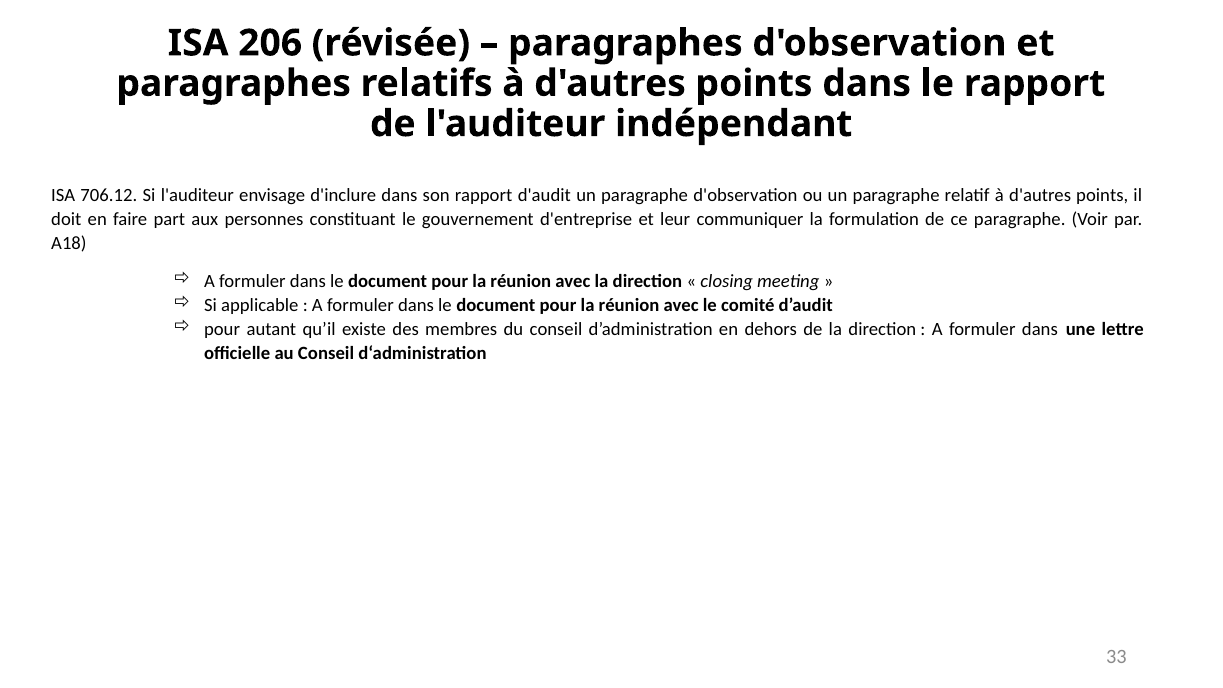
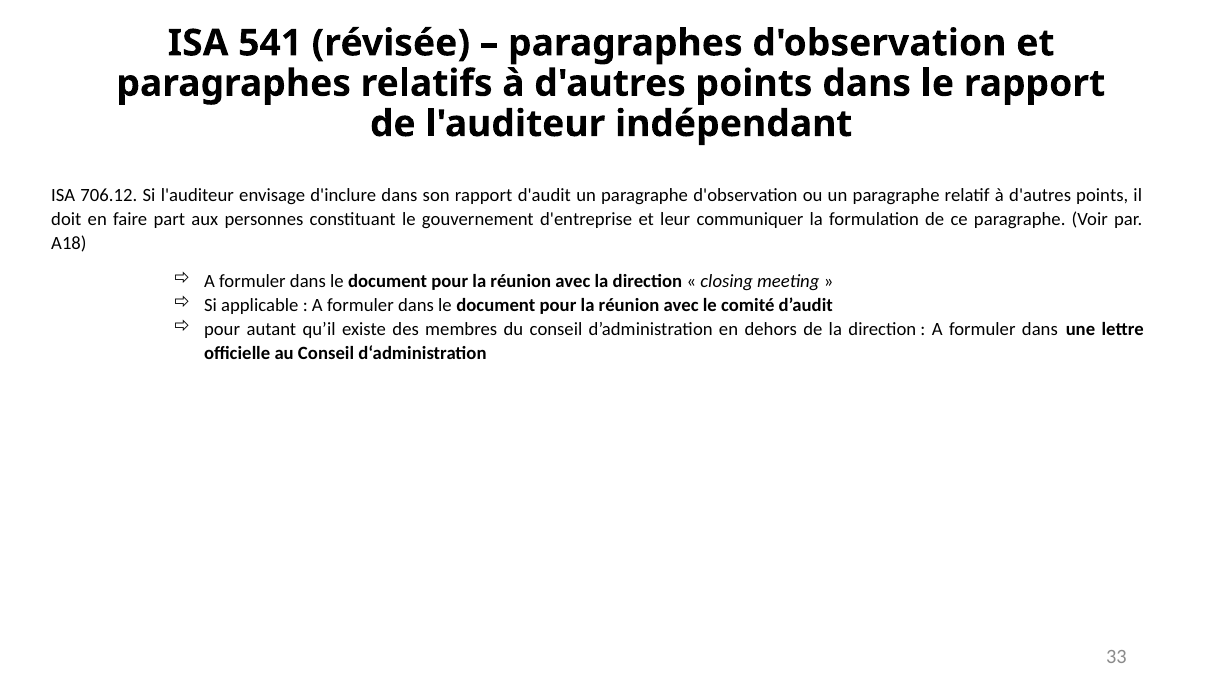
206: 206 -> 541
